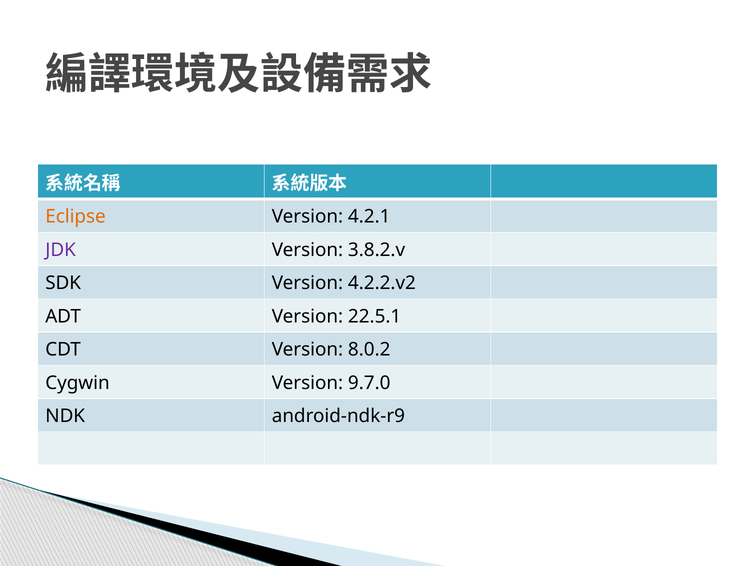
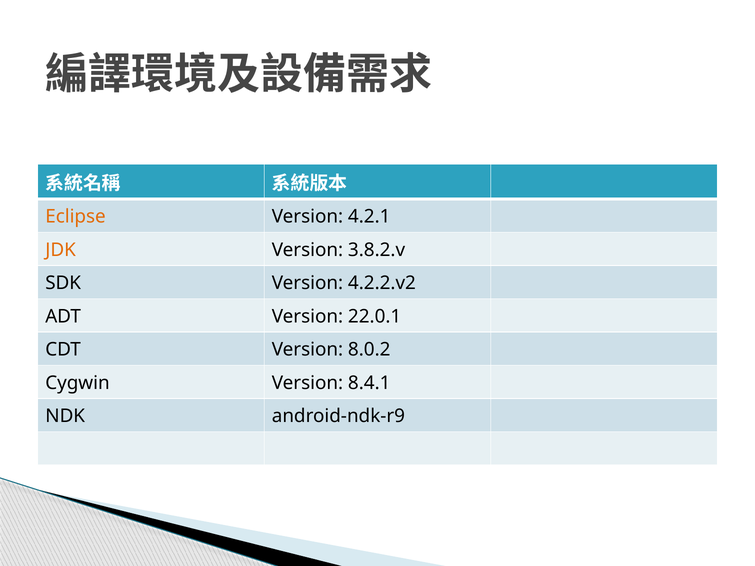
JDK colour: purple -> orange
22.5.1: 22.5.1 -> 22.0.1
9.7.0: 9.7.0 -> 8.4.1
